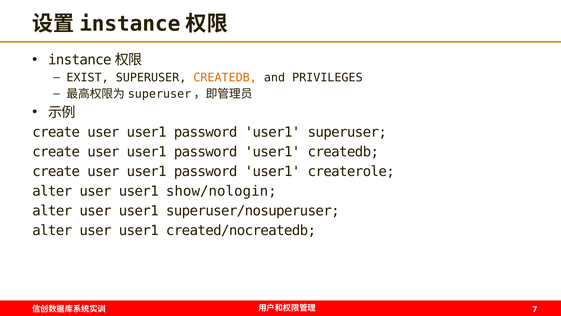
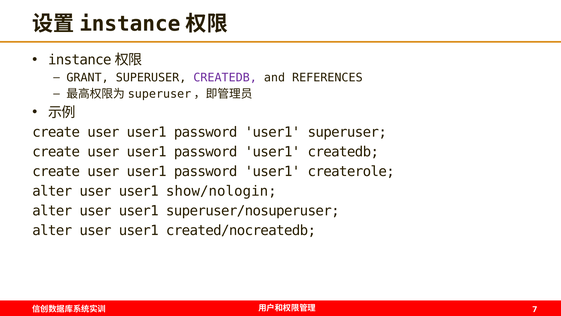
EXIST: EXIST -> GRANT
CREATEDB at (225, 78) colour: orange -> purple
PRIVILEGES: PRIVILEGES -> REFERENCES
